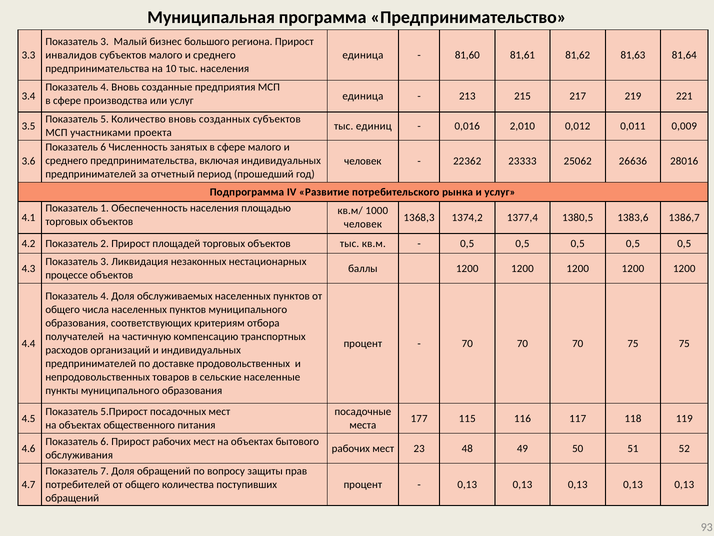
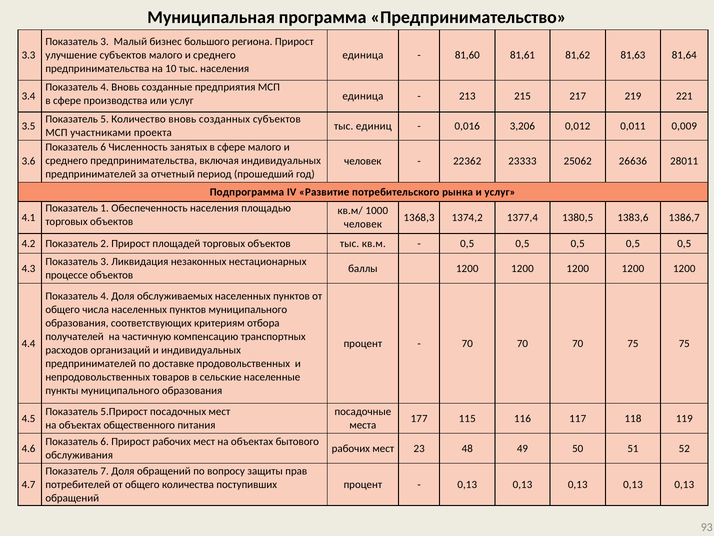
инвалидов: инвалидов -> улучшение
2,010: 2,010 -> 3,206
28016: 28016 -> 28011
